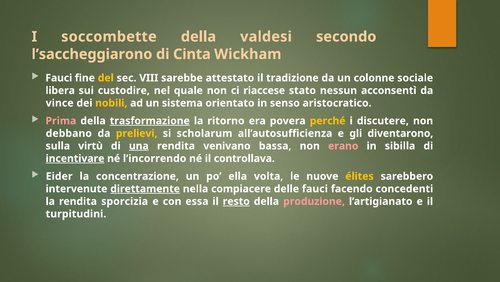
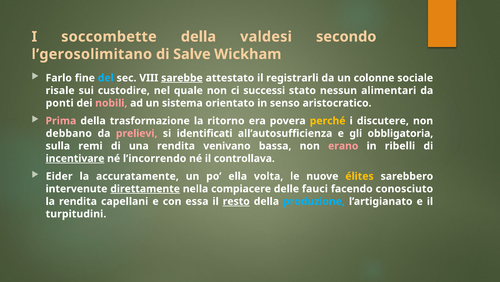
l’saccheggiarono: l’saccheggiarono -> l’gerosolimitano
Cinta: Cinta -> Salve
Fauci at (59, 78): Fauci -> Farlo
del colour: yellow -> light blue
sarebbe underline: none -> present
tradizione: tradizione -> registrarli
libera: libera -> risale
riaccese: riaccese -> successi
acconsentì: acconsentì -> alimentari
vince: vince -> ponti
nobili colour: yellow -> pink
trasformazione underline: present -> none
prelievi colour: yellow -> pink
scholarum: scholarum -> identificati
diventarono: diventarono -> obbligatoria
virtù: virtù -> remi
una underline: present -> none
sibilla: sibilla -> ribelli
concentrazione: concentrazione -> accuratamente
concedenti: concedenti -> conosciuto
sporcizia: sporcizia -> capellani
produzione colour: pink -> light blue
